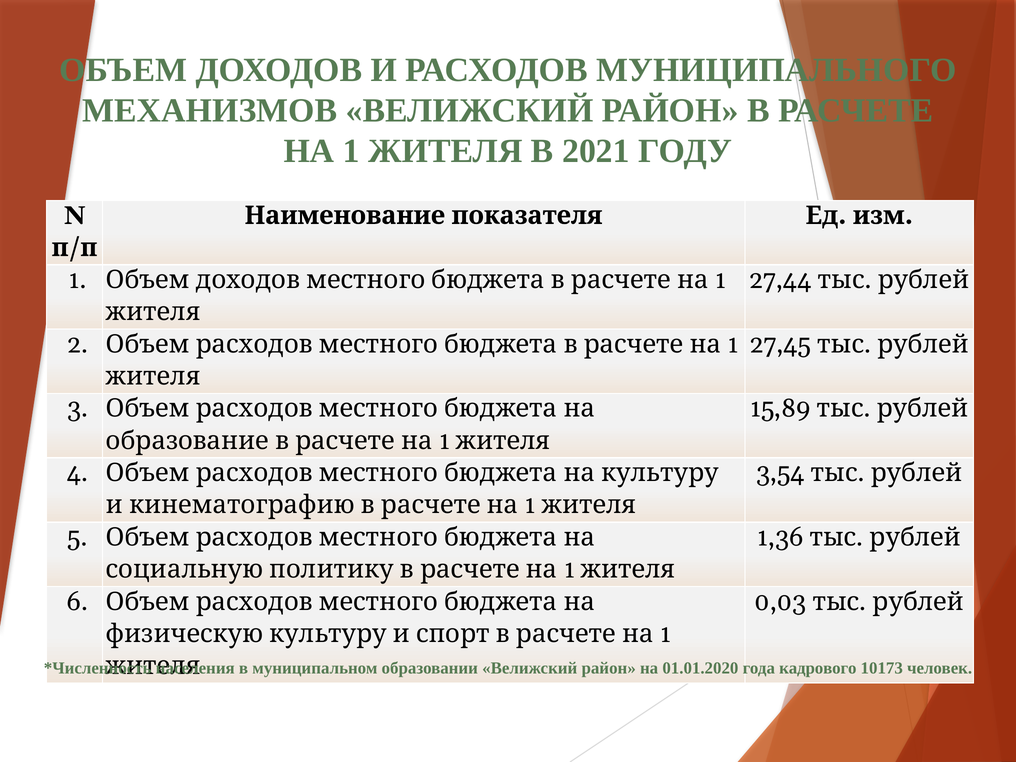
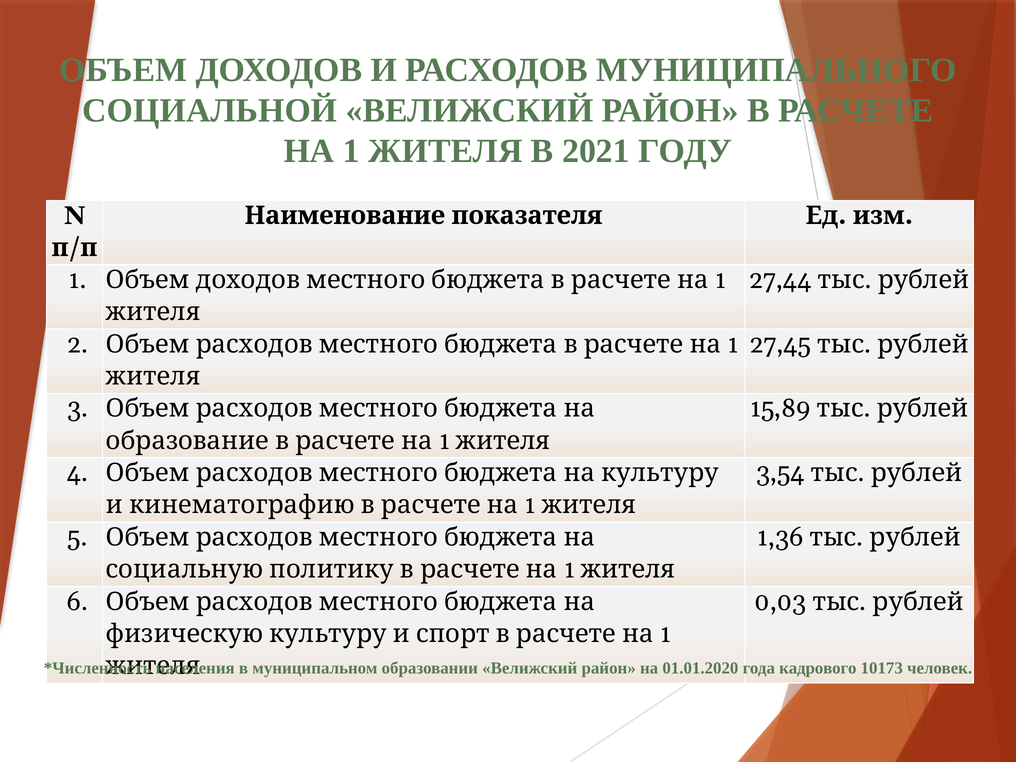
МЕХАНИЗМОВ: МЕХАНИЗМОВ -> СОЦИАЛЬНОЙ
